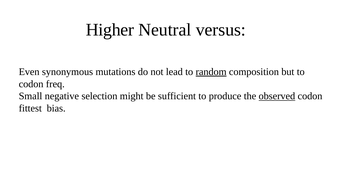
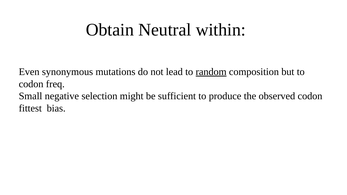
Higher: Higher -> Obtain
versus: versus -> within
observed underline: present -> none
